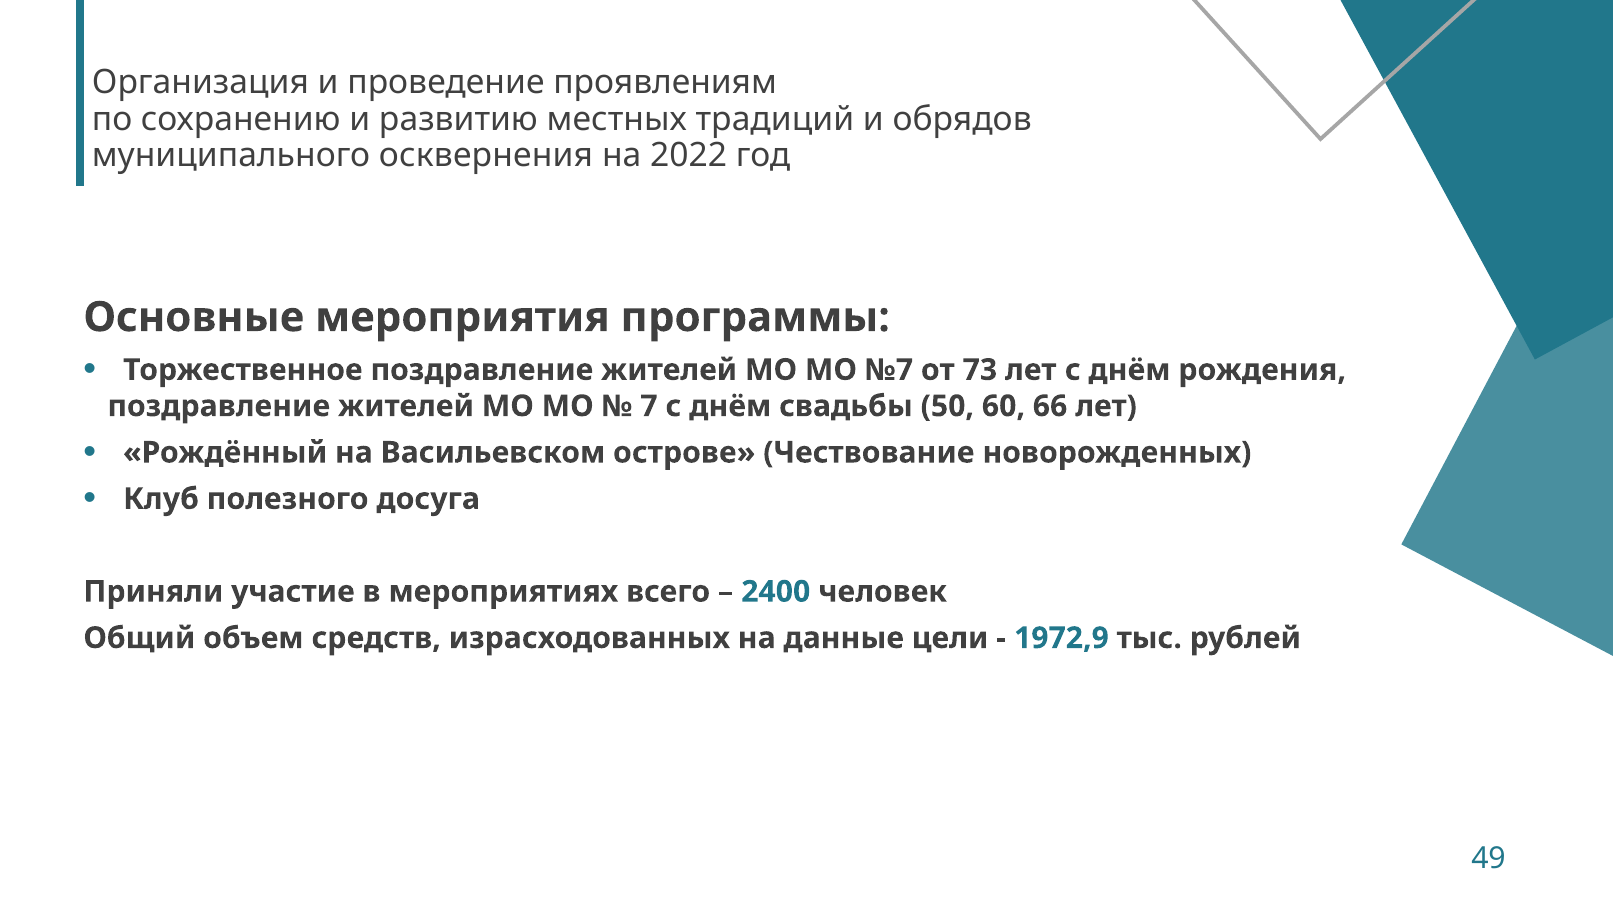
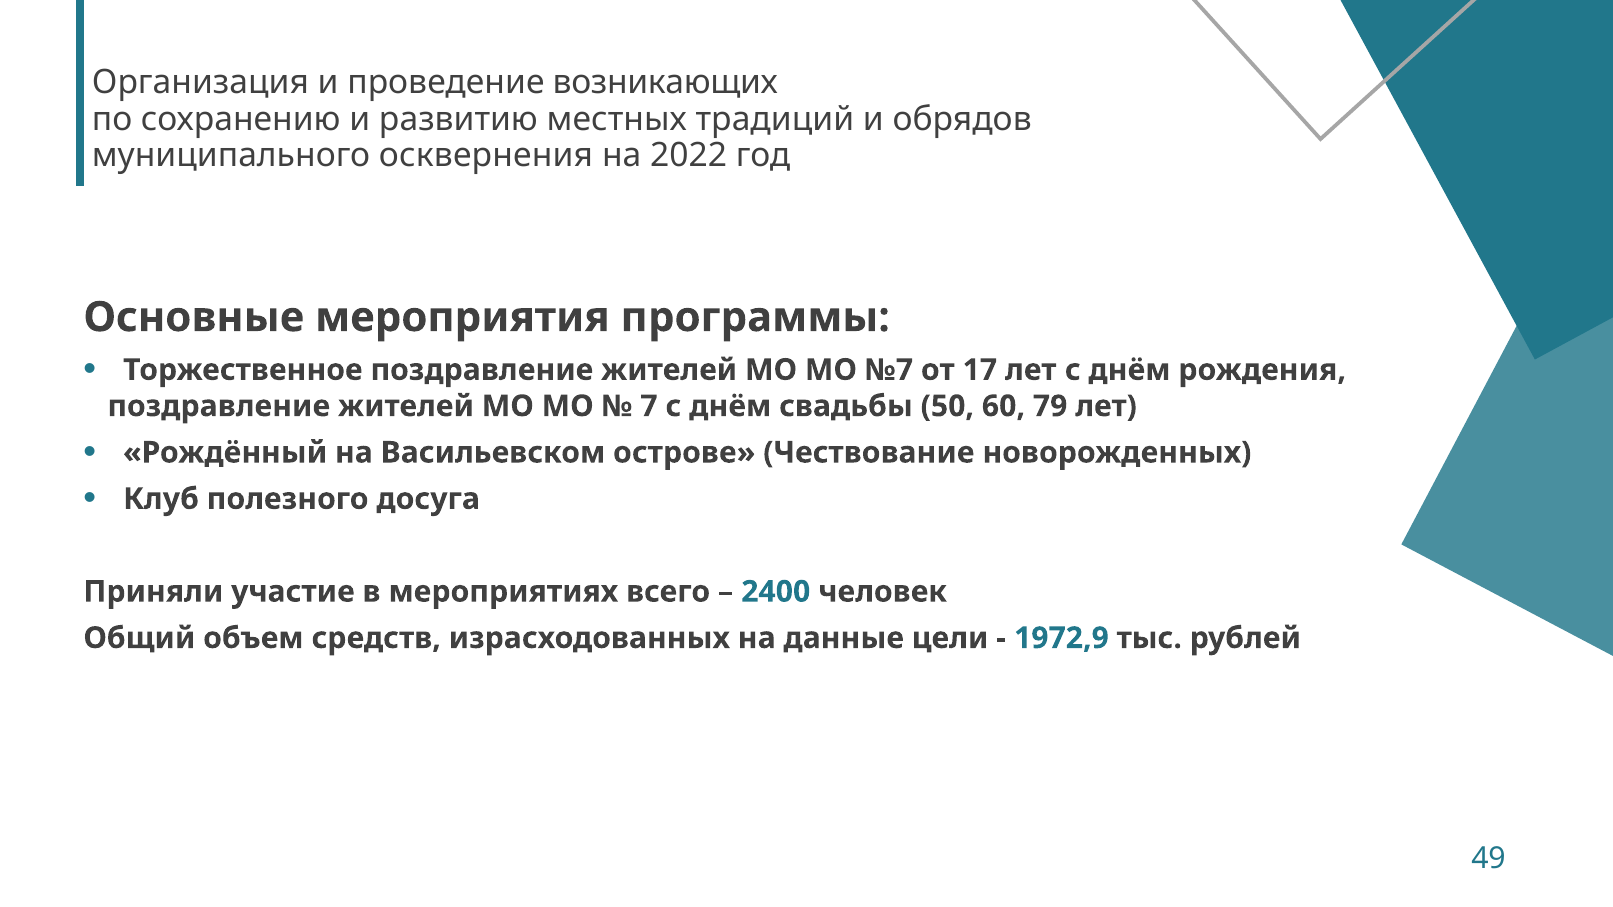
проявлениям: проявлениям -> возникающих
73: 73 -> 17
66: 66 -> 79
